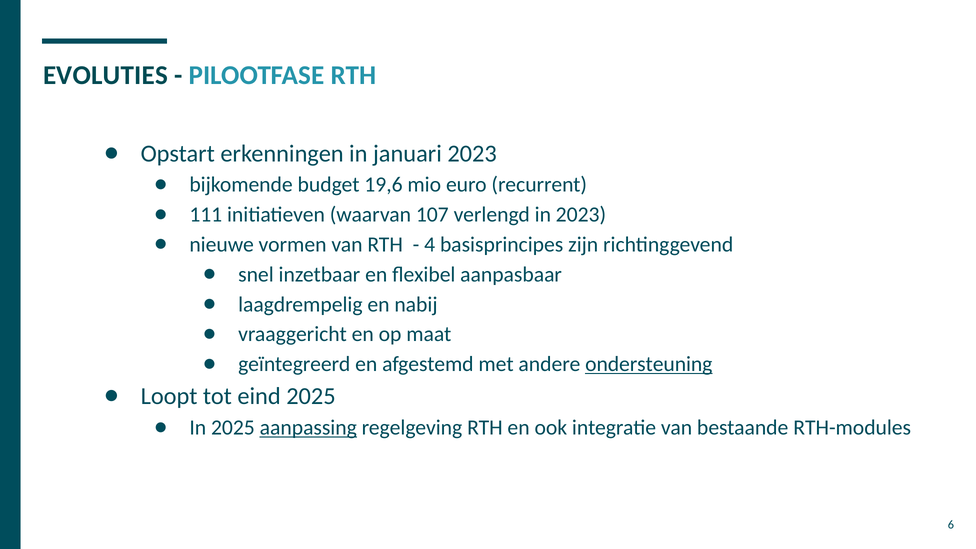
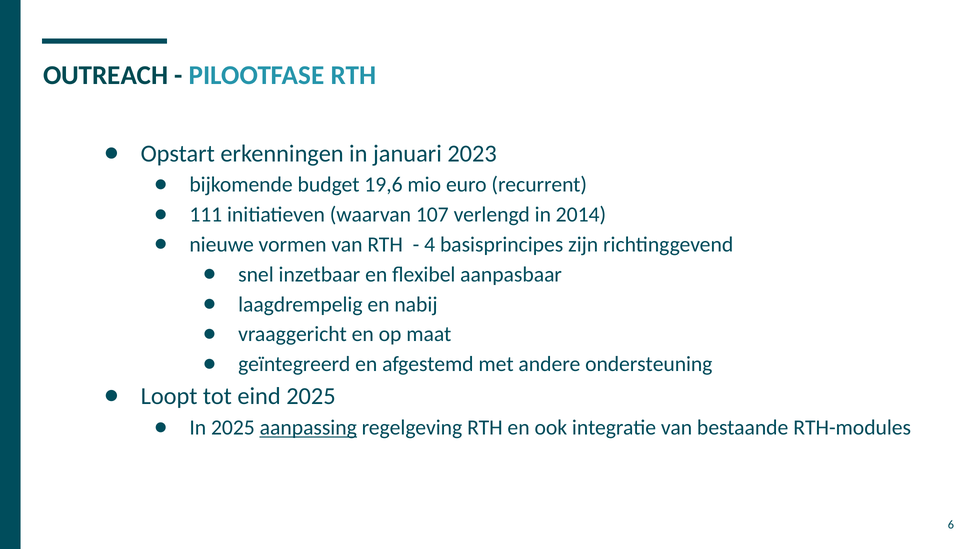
EVOLUTIES: EVOLUTIES -> OUTREACH
in 2023: 2023 -> 2014
ondersteuning underline: present -> none
